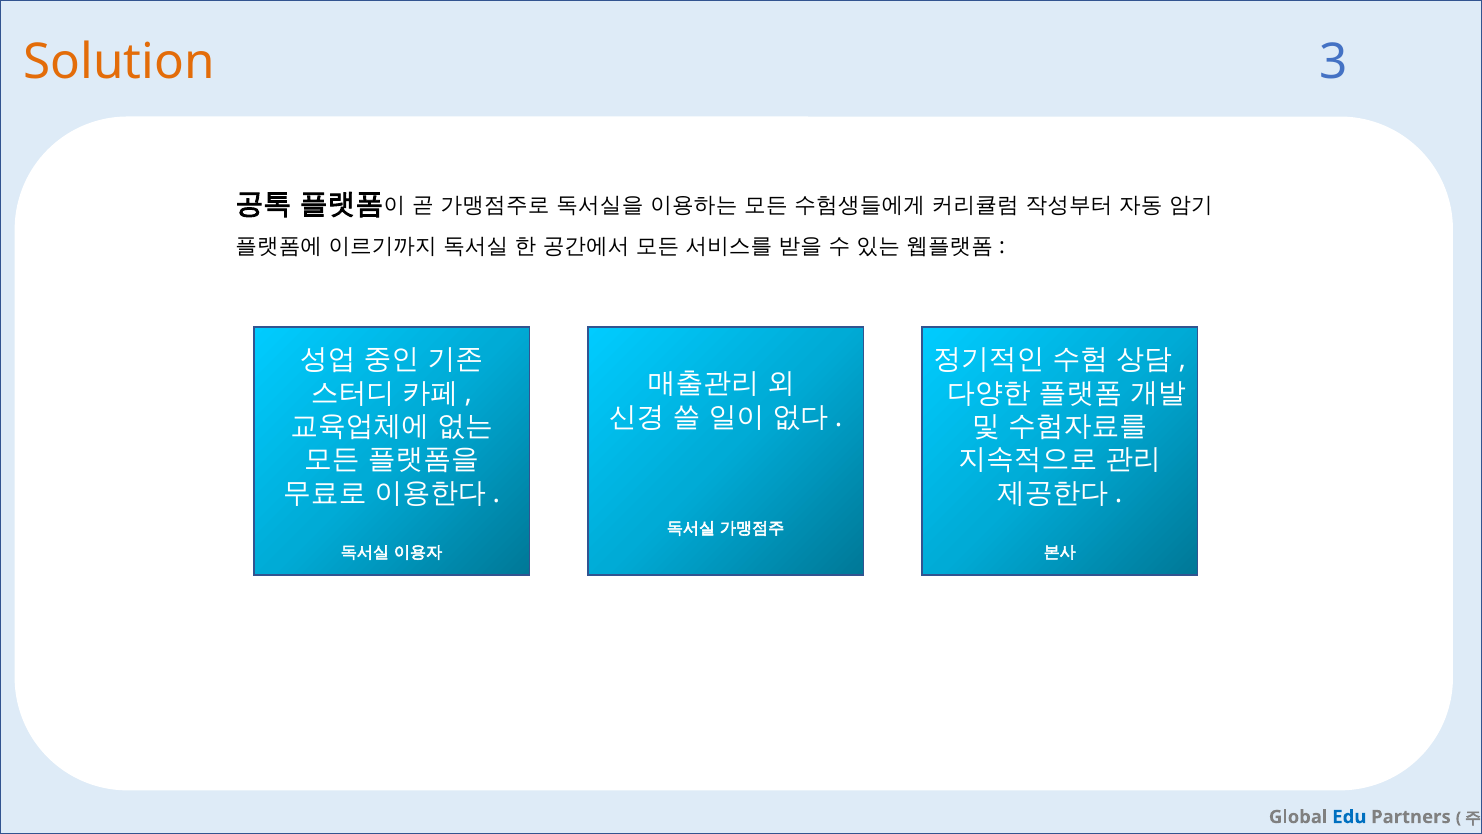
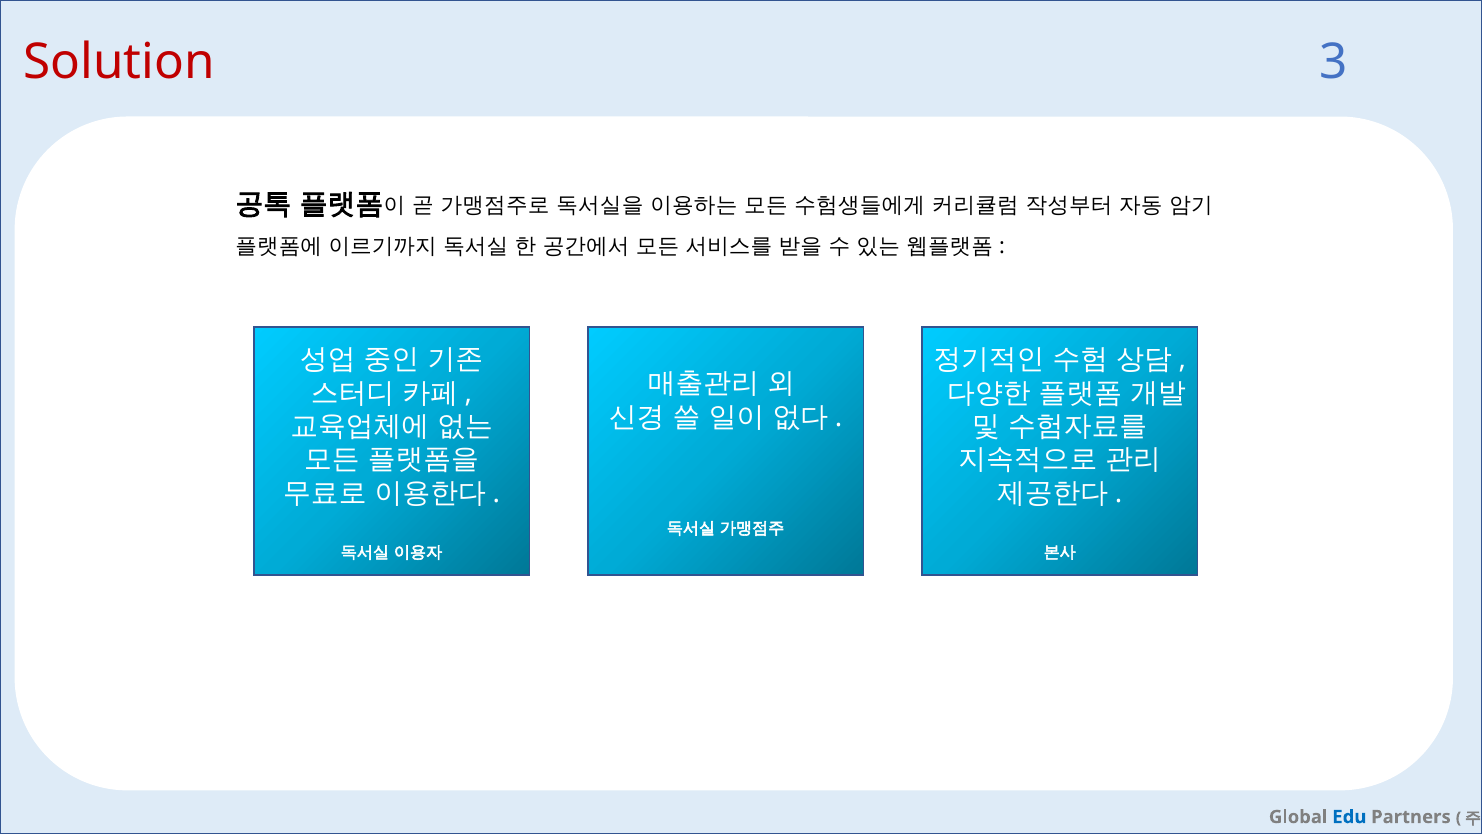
Solution colour: orange -> red
